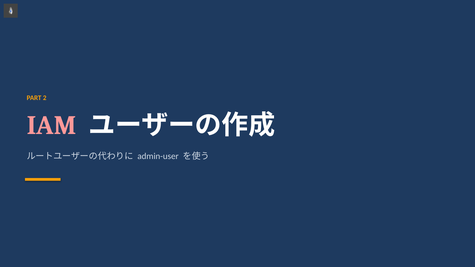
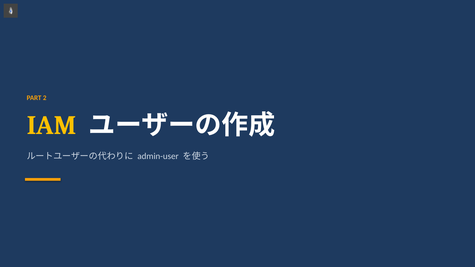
IAM colour: pink -> yellow
